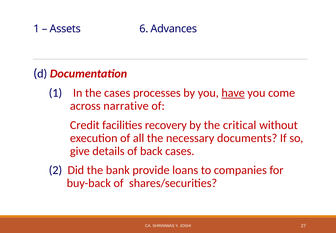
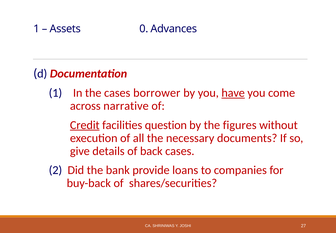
6: 6 -> 0
processes: processes -> borrower
Credit underline: none -> present
recovery: recovery -> question
critical: critical -> figures
